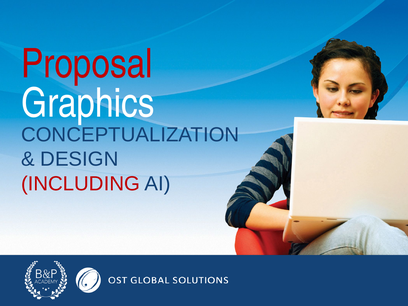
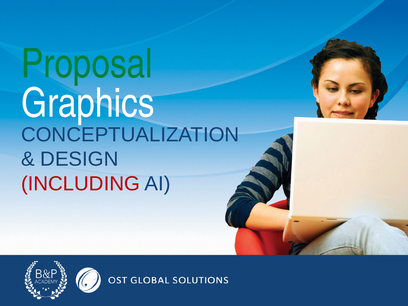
Proposal colour: red -> green
